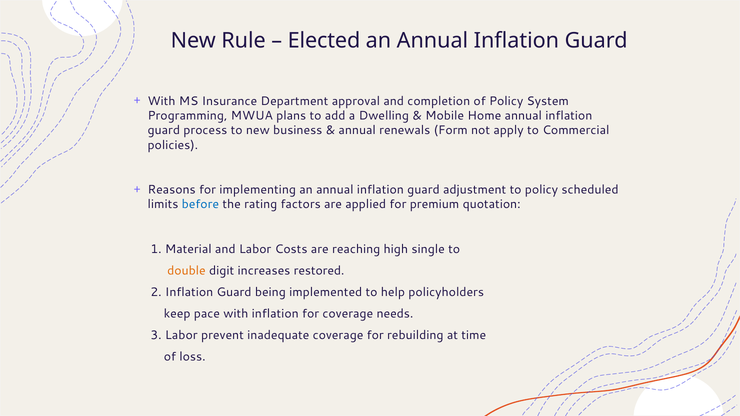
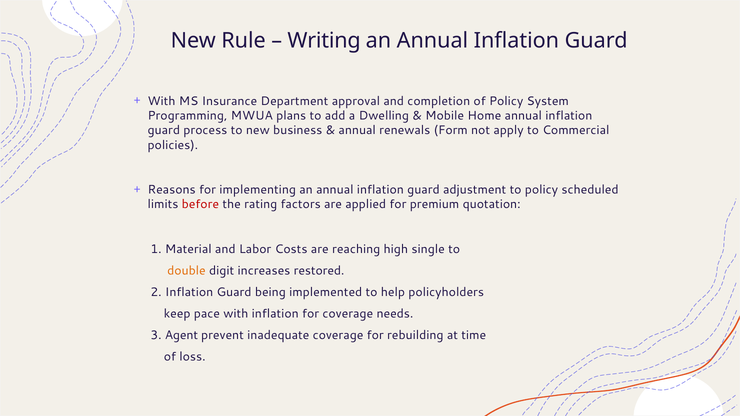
Elected: Elected -> Writing
before colour: blue -> red
3 Labor: Labor -> Agent
